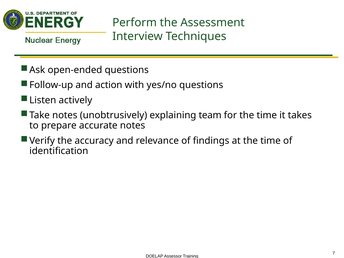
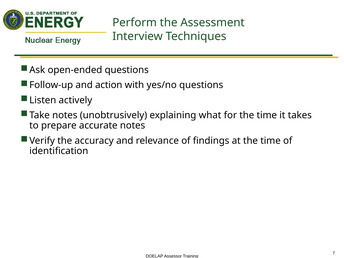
team: team -> what
